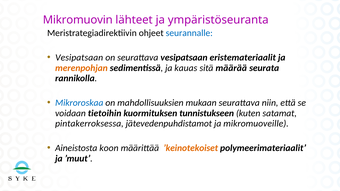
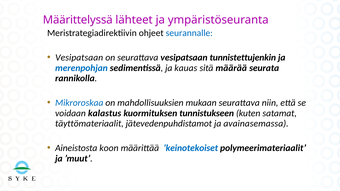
Mikromuovin: Mikromuovin -> Määrittelyssä
eristemateriaalit: eristemateriaalit -> tunnistettujenkin
merenpohjan colour: orange -> blue
tietoihin: tietoihin -> kalastus
pintakerroksessa: pintakerroksessa -> täyttömateriaalit
mikromuoveille: mikromuoveille -> avainasemassa
’keinotekoiset colour: orange -> blue
